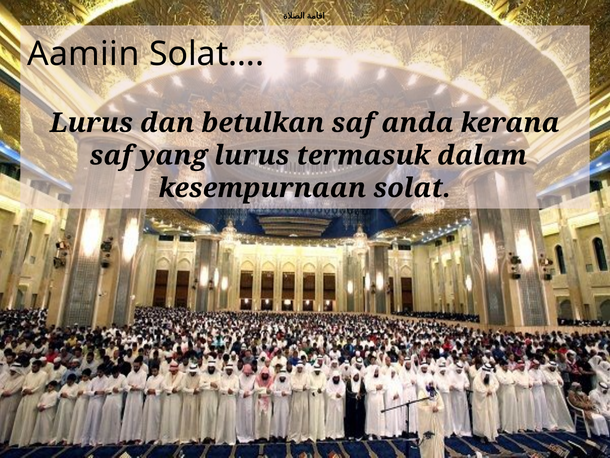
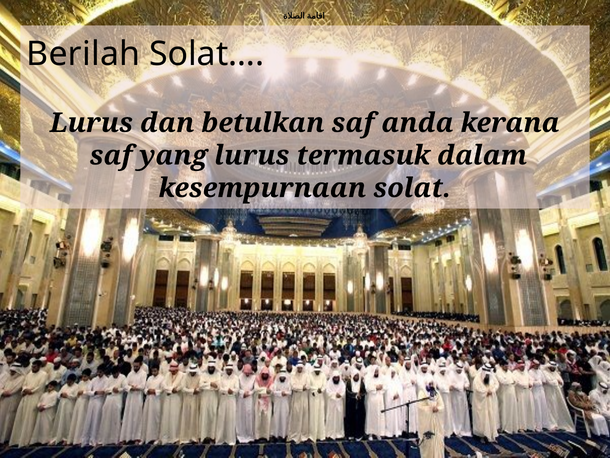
Aamiin: Aamiin -> Berilah
